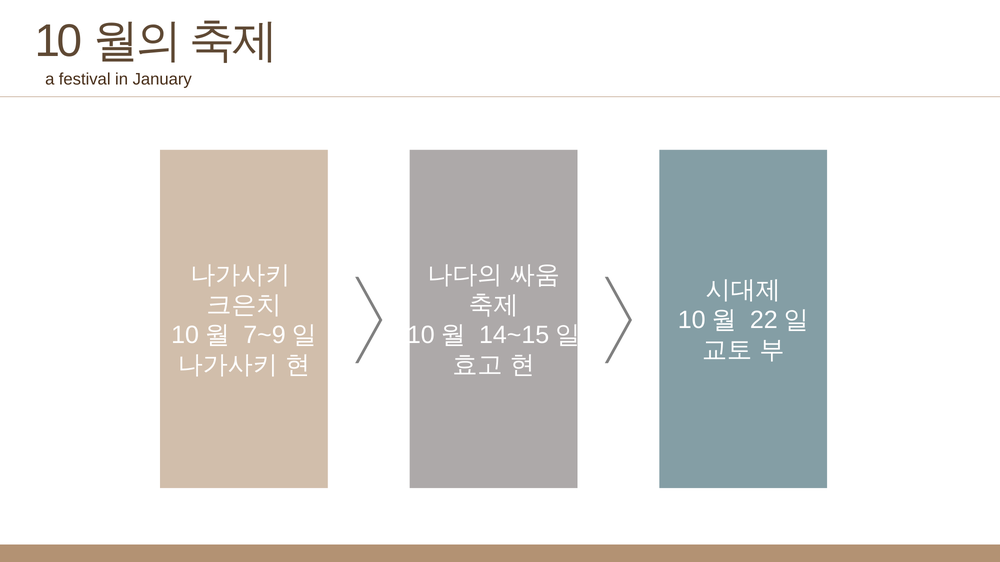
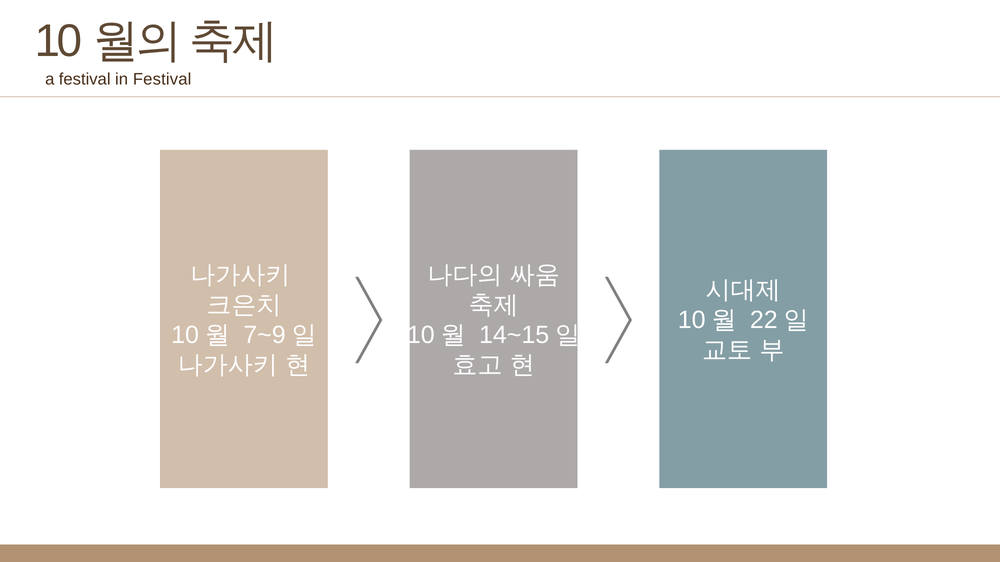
in January: January -> Festival
